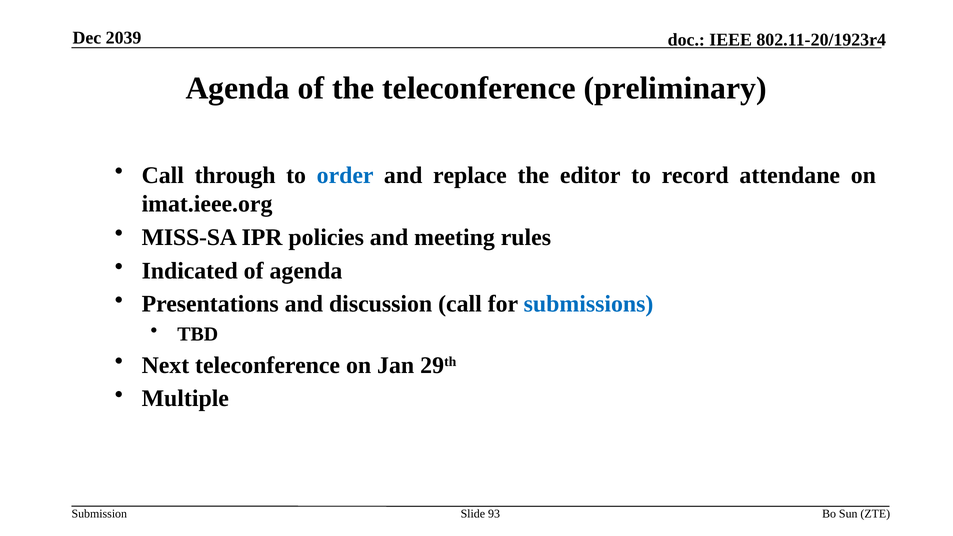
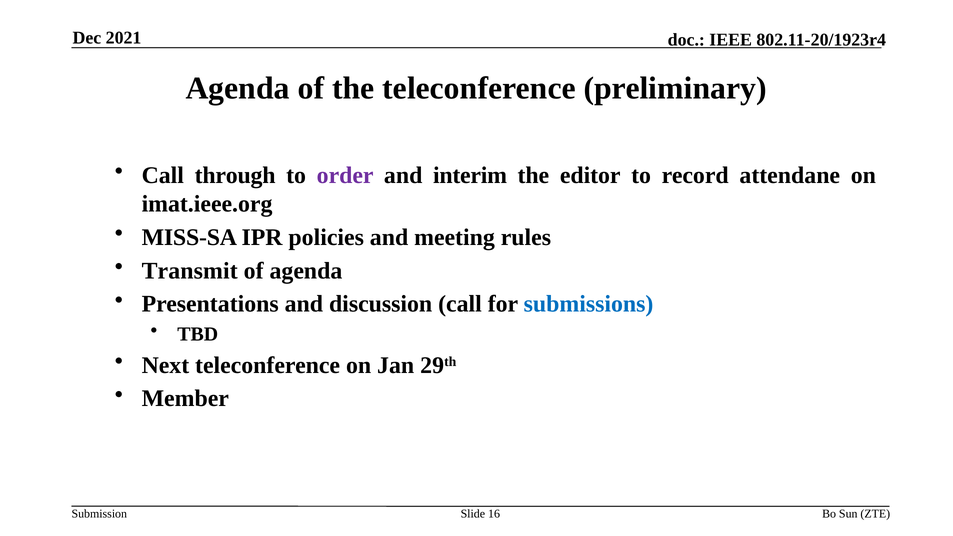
2039: 2039 -> 2021
order colour: blue -> purple
replace: replace -> interim
Indicated: Indicated -> Transmit
Multiple: Multiple -> Member
93: 93 -> 16
